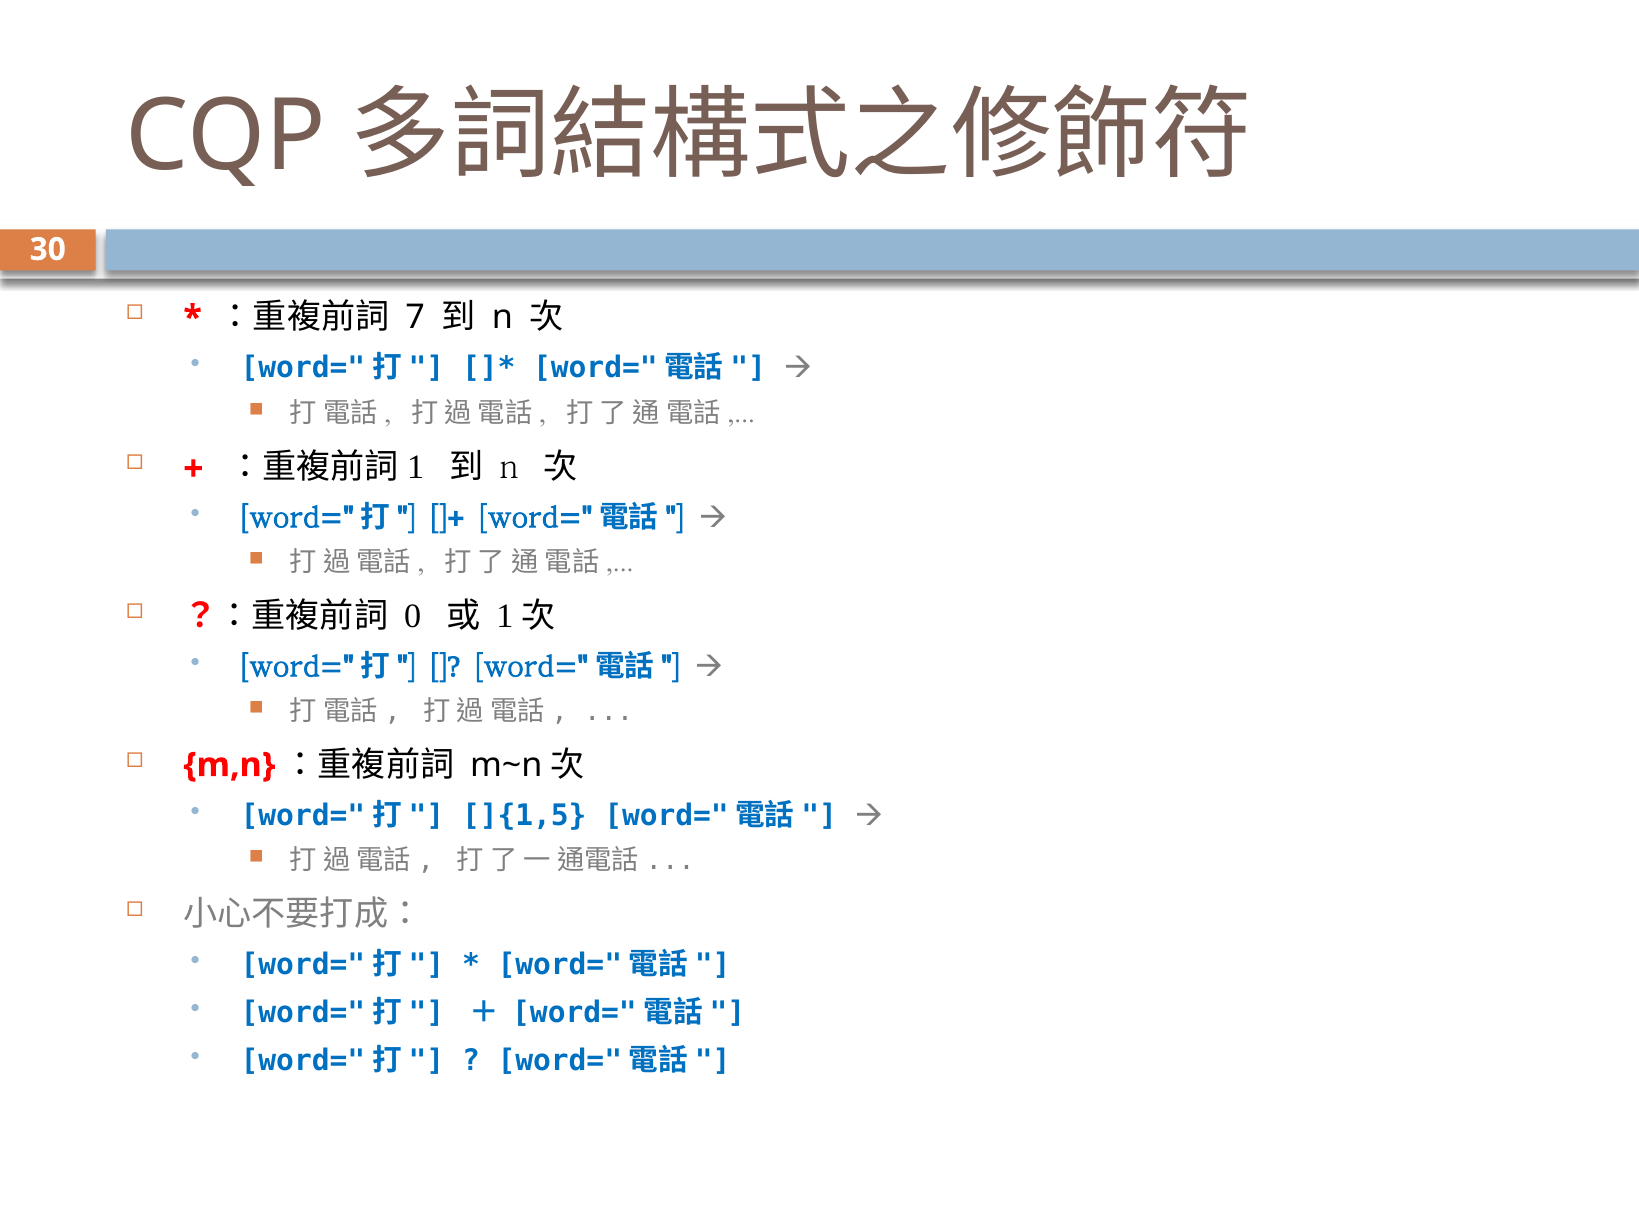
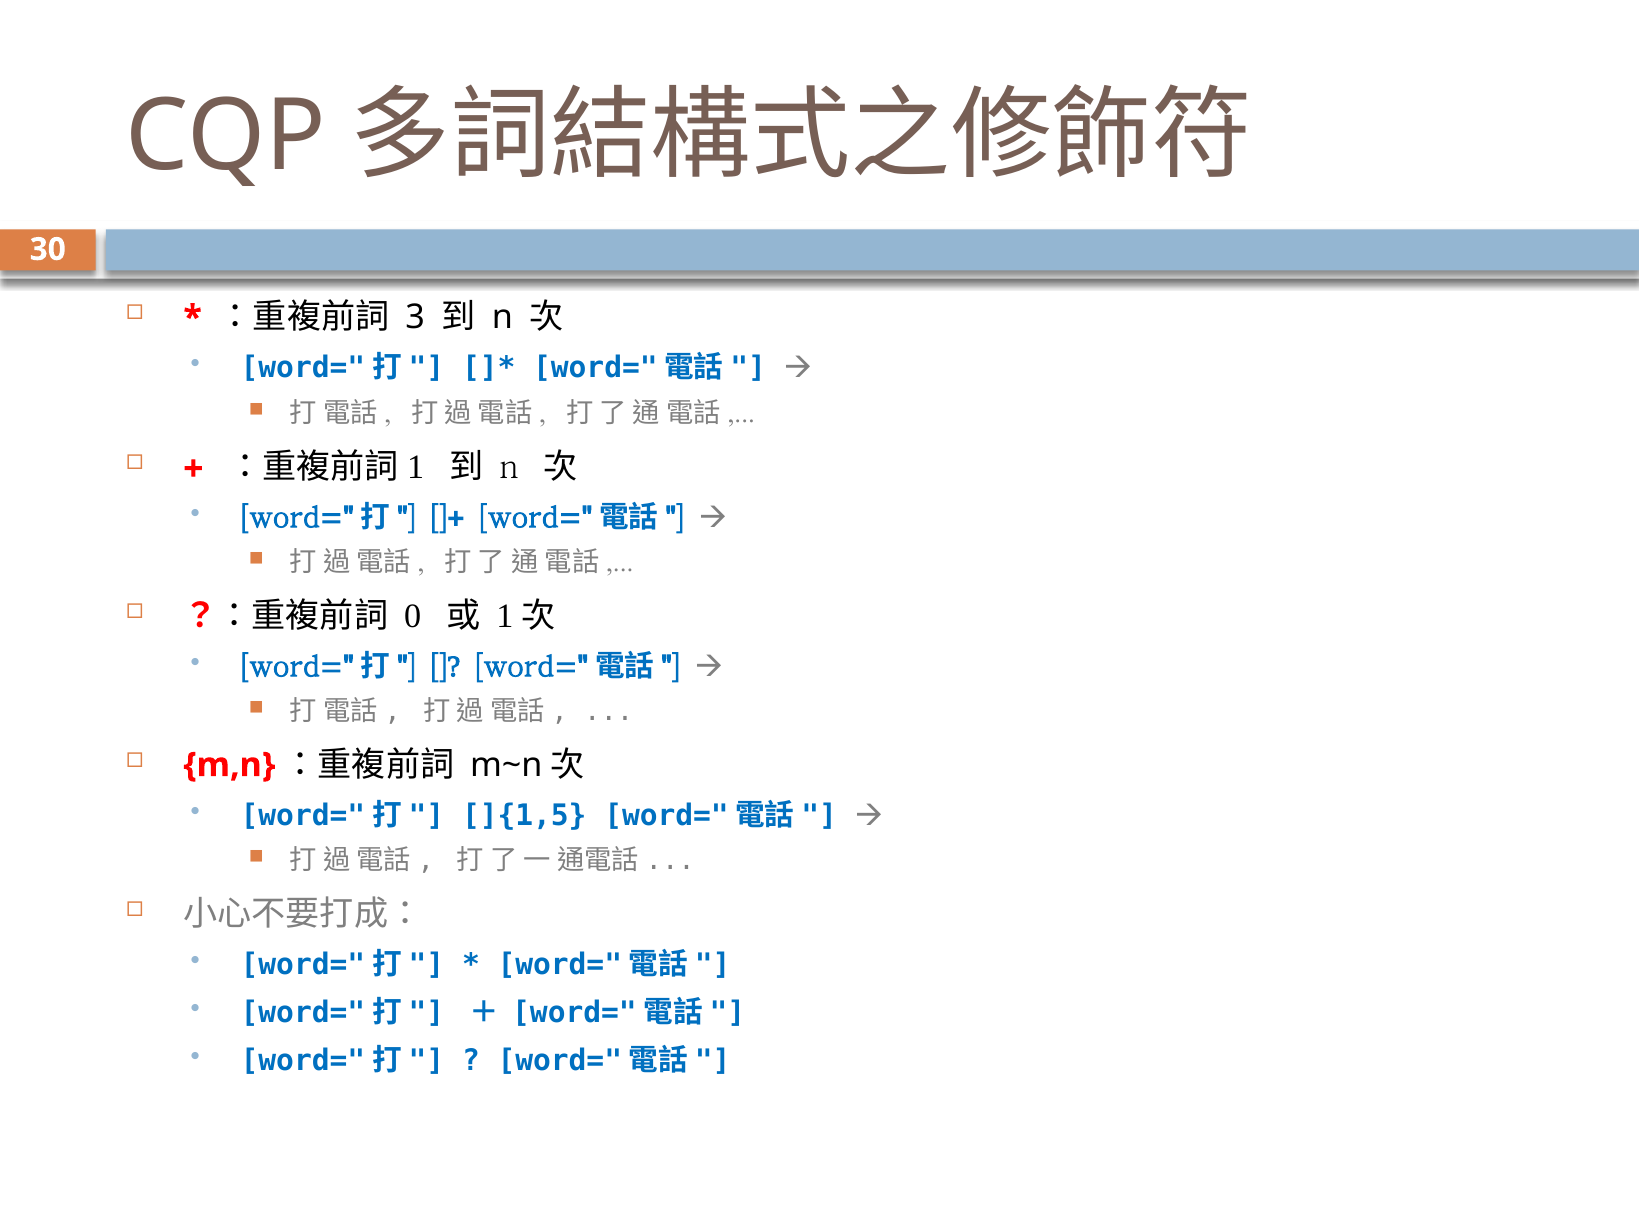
7: 7 -> 3
